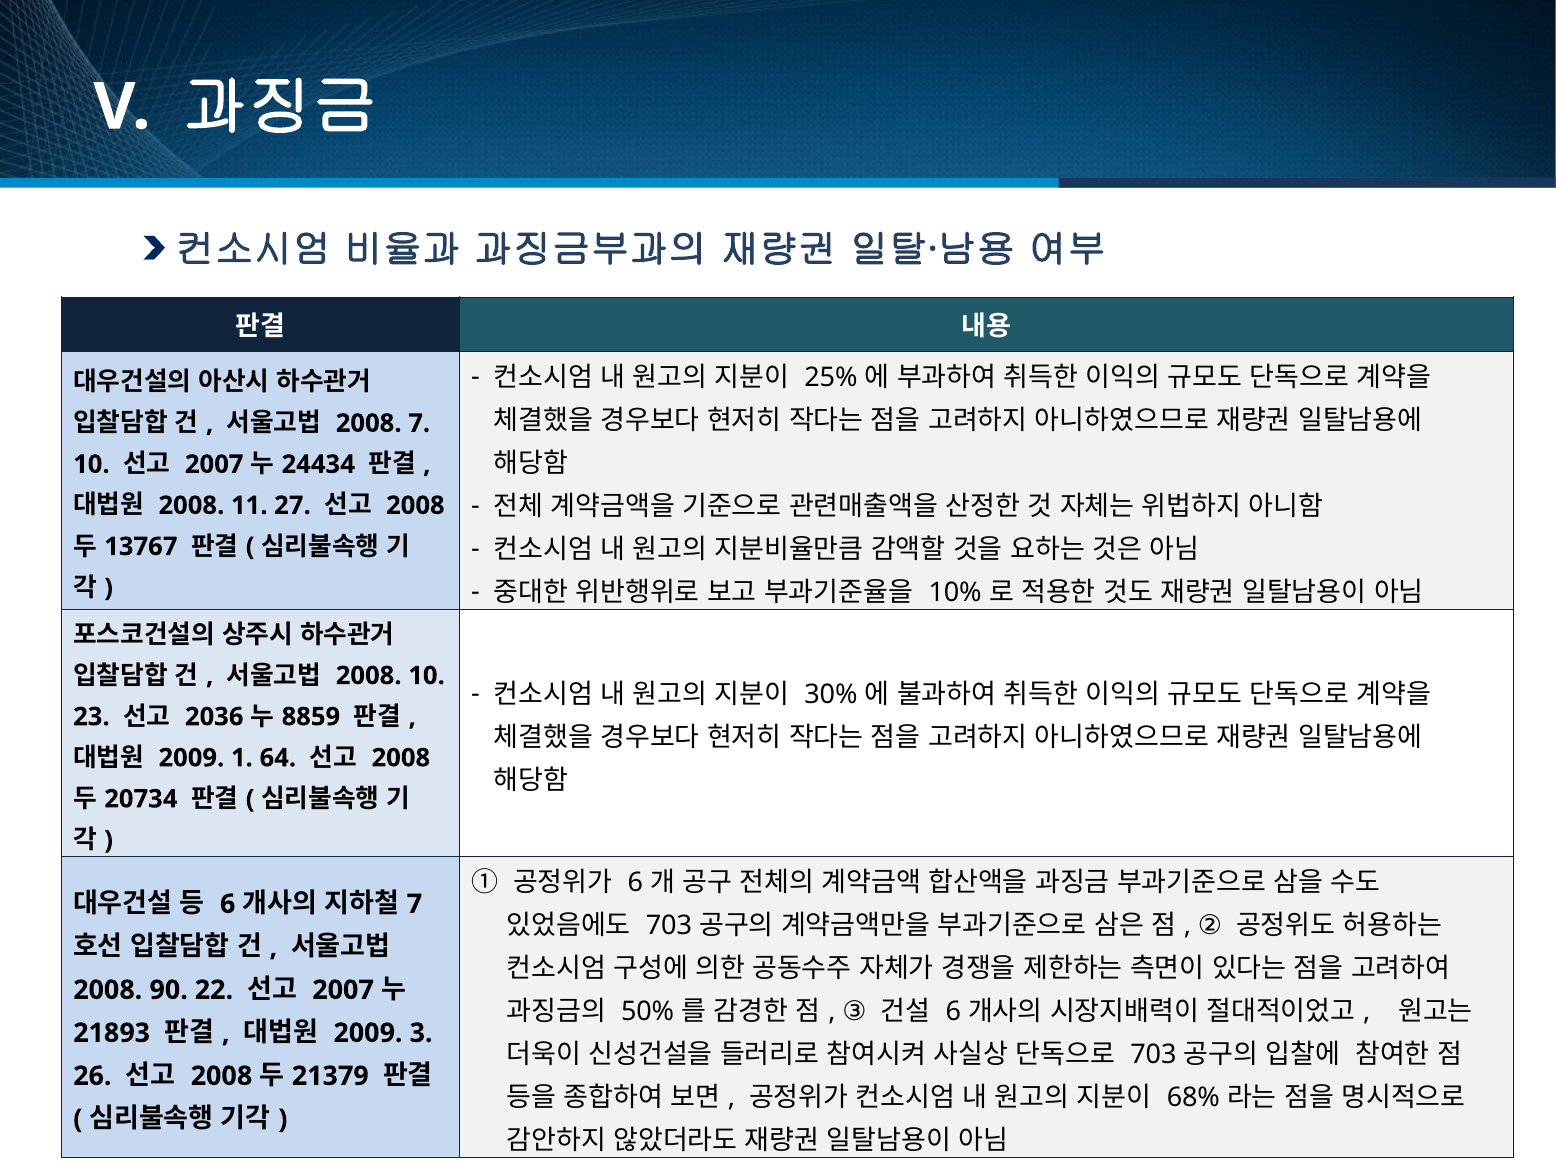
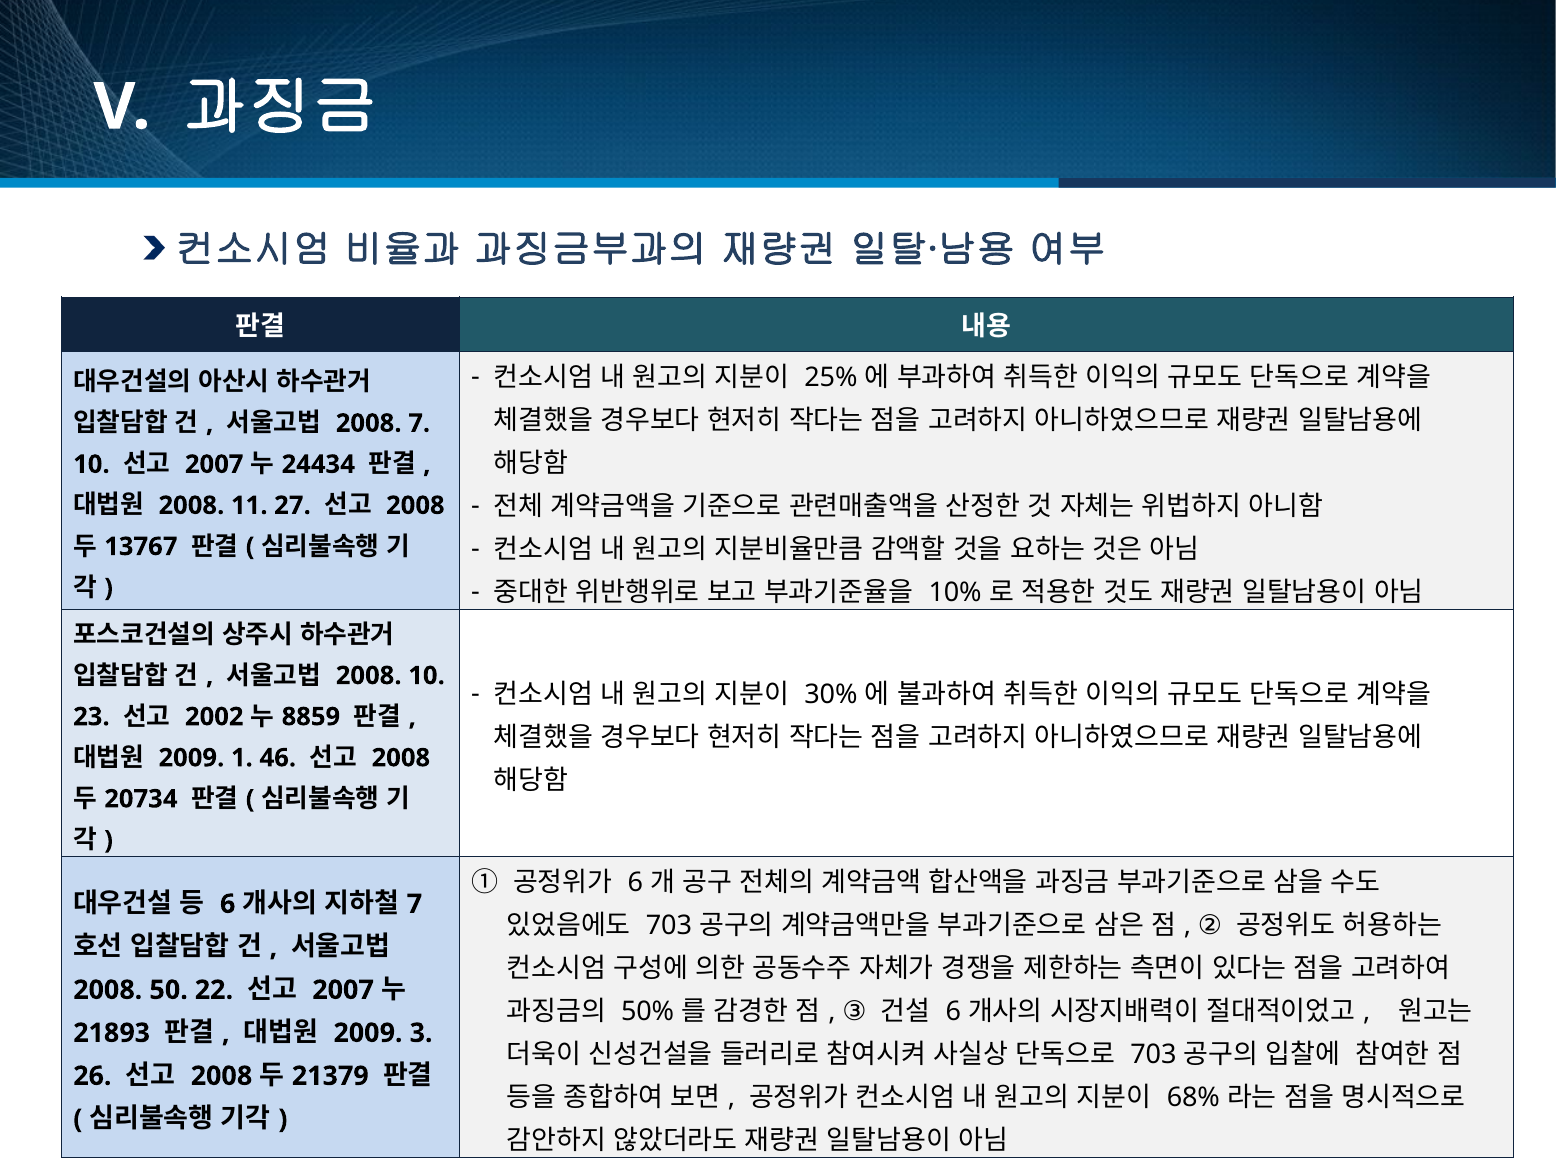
2036: 2036 -> 2002
64: 64 -> 46
90: 90 -> 50
